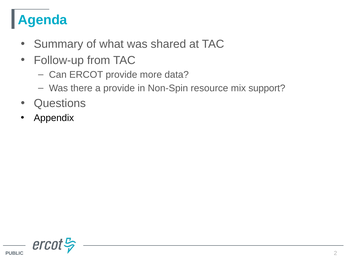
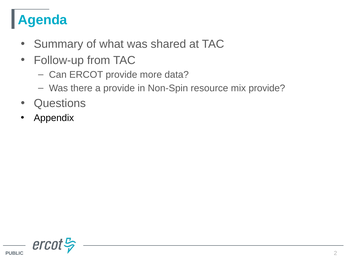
mix support: support -> provide
